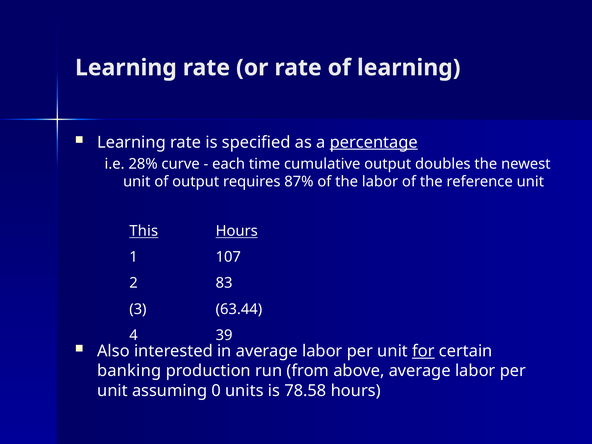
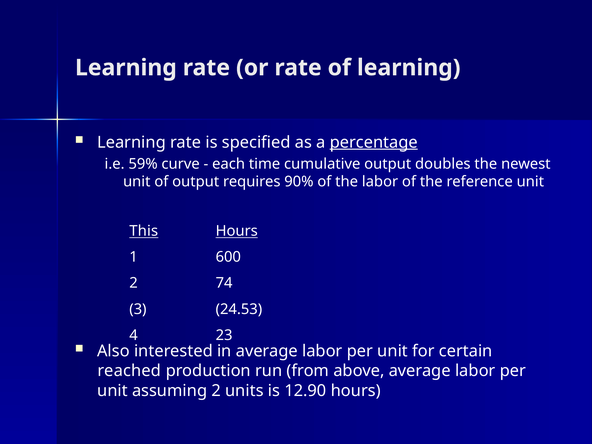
28%: 28% -> 59%
87%: 87% -> 90%
107: 107 -> 600
83: 83 -> 74
63.44: 63.44 -> 24.53
39: 39 -> 23
for underline: present -> none
banking: banking -> reached
assuming 0: 0 -> 2
78.58: 78.58 -> 12.90
